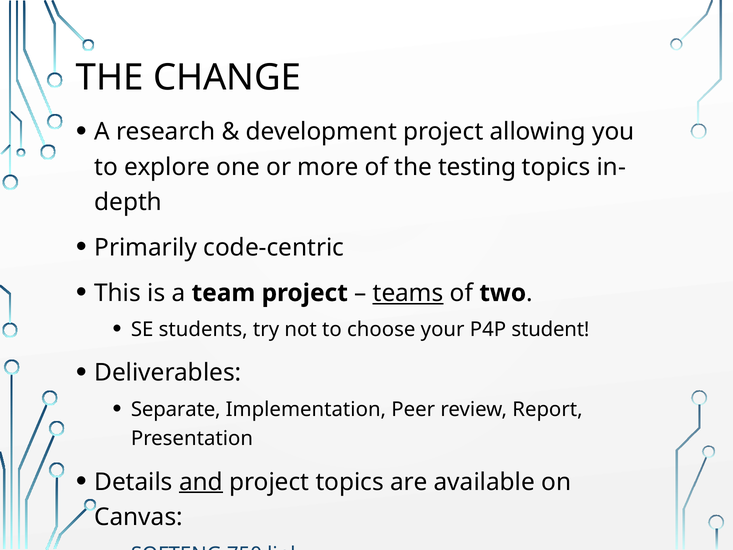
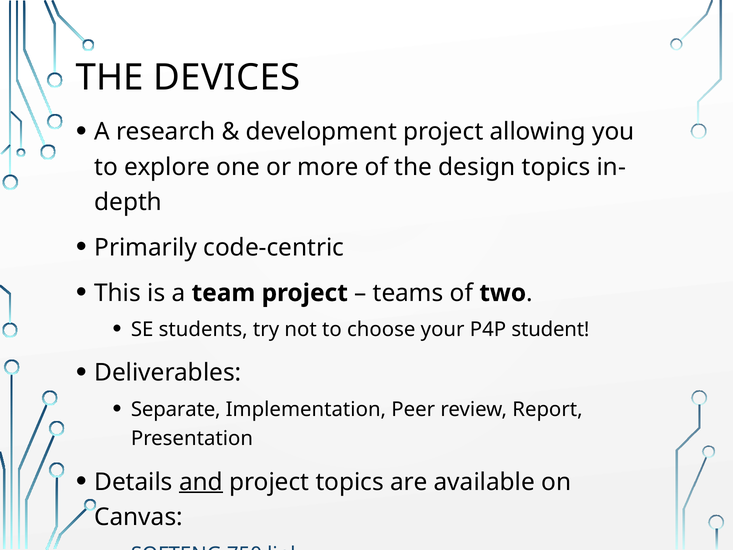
CHANGE: CHANGE -> DEVICES
testing: testing -> design
teams underline: present -> none
